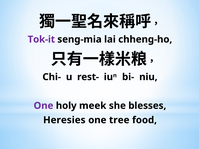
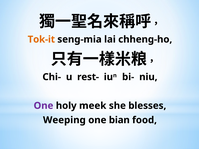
Tok-it colour: purple -> orange
Heresies: Heresies -> Weeping
tree: tree -> bian
